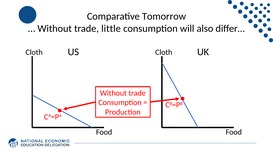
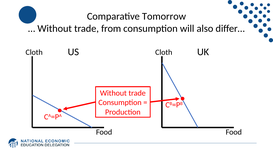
little: little -> from
